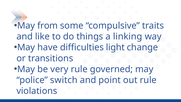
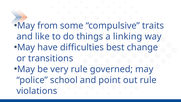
light: light -> best
switch: switch -> school
